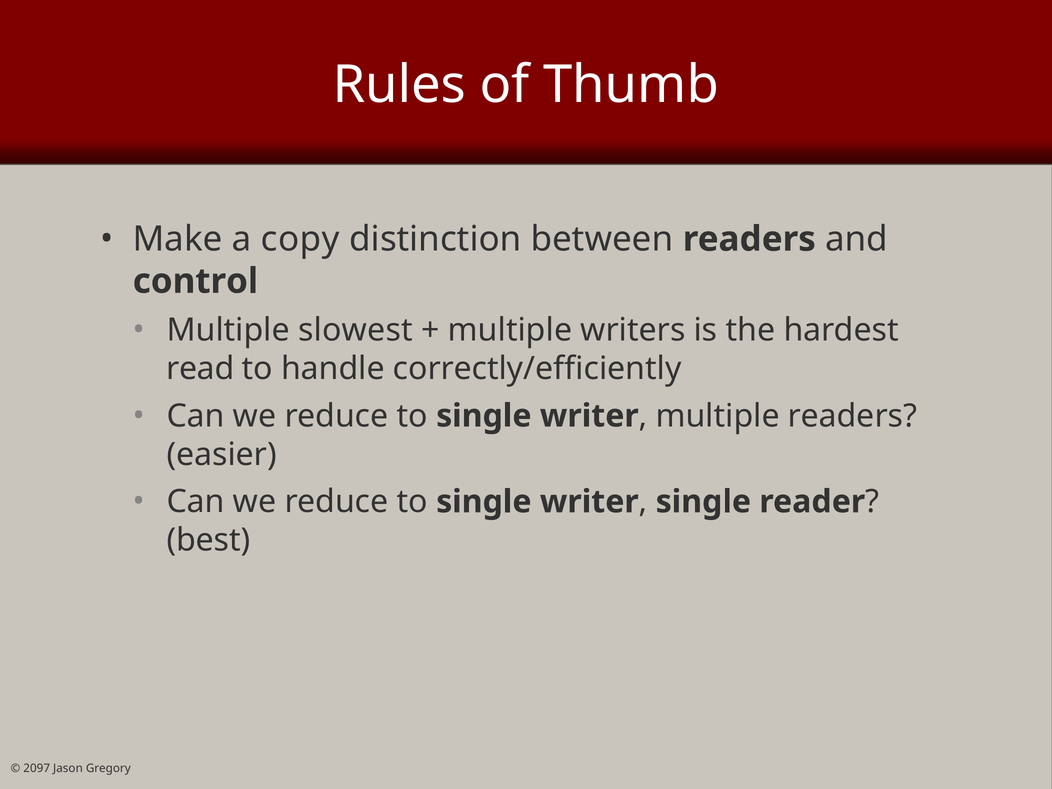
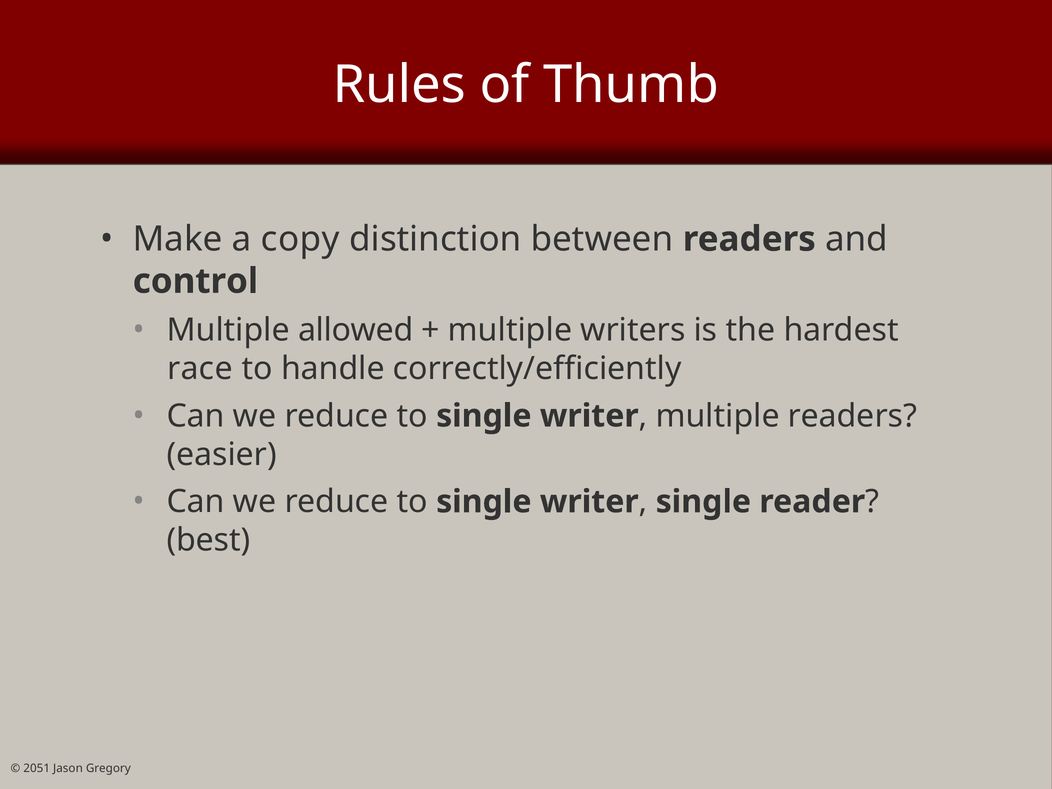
slowest: slowest -> allowed
read: read -> race
2097: 2097 -> 2051
